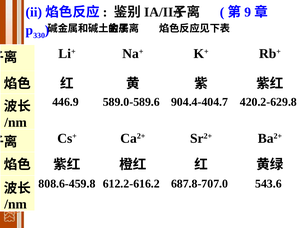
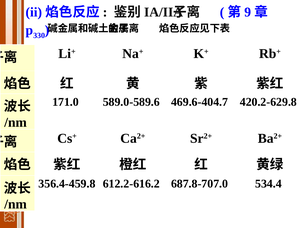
446.9: 446.9 -> 171.0
904.4-404.7: 904.4-404.7 -> 469.6-404.7
808.6-459.8: 808.6-459.8 -> 356.4-459.8
543.6: 543.6 -> 534.4
